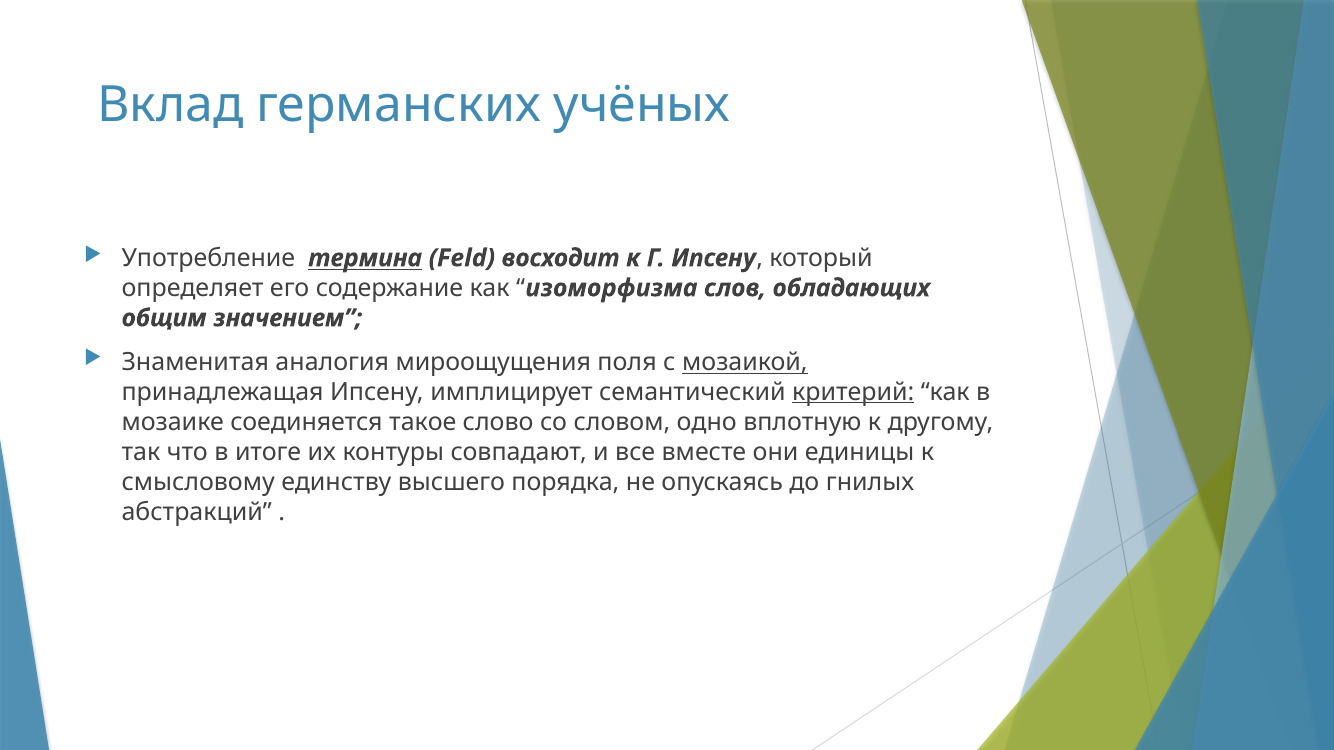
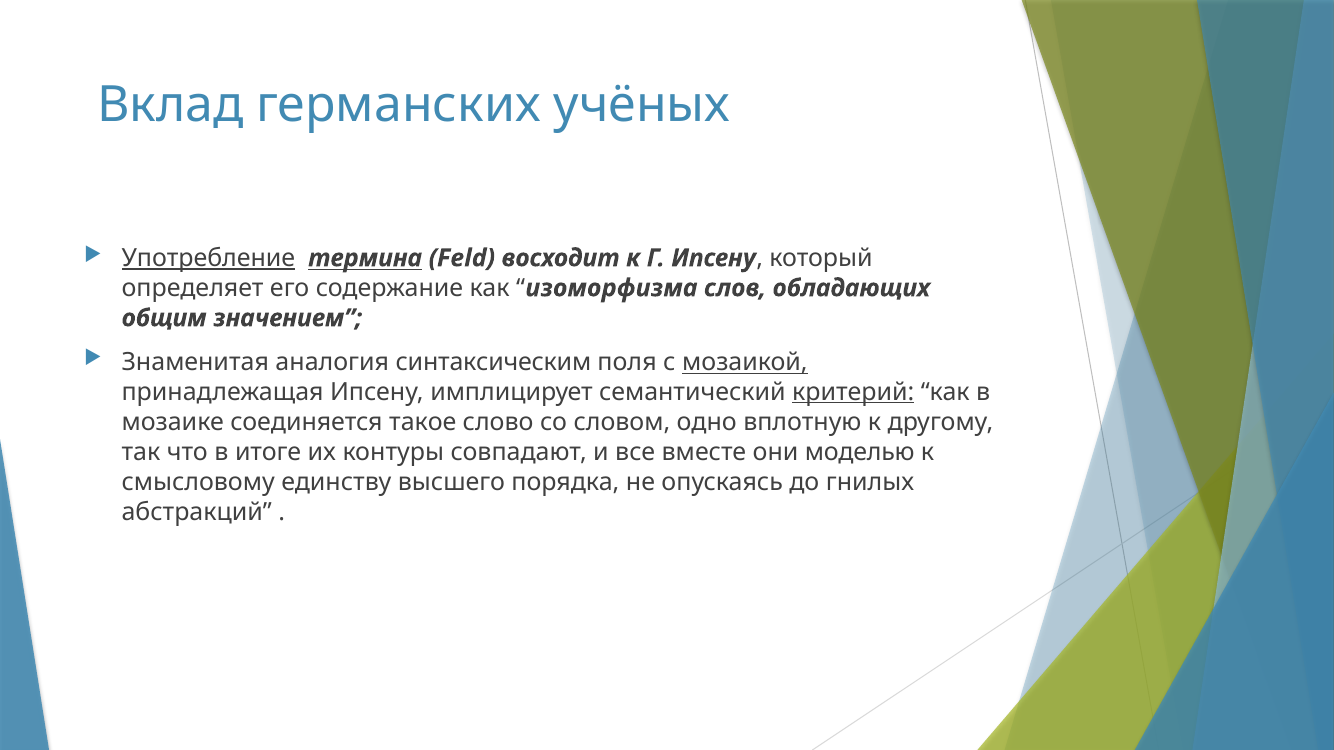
Употребление underline: none -> present
мироощущения: мироощущения -> синтаксическим
единицы: единицы -> моделью
